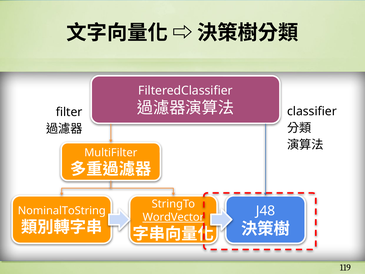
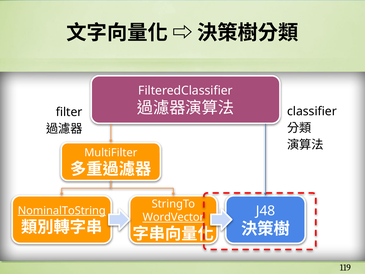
NominalToString underline: none -> present
